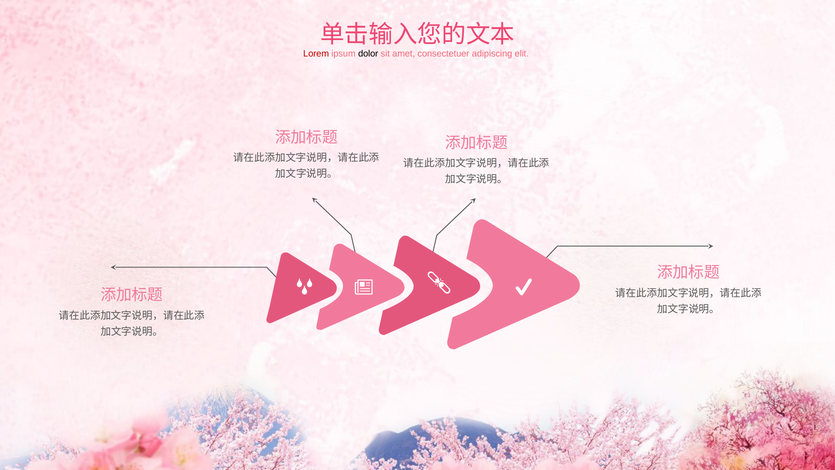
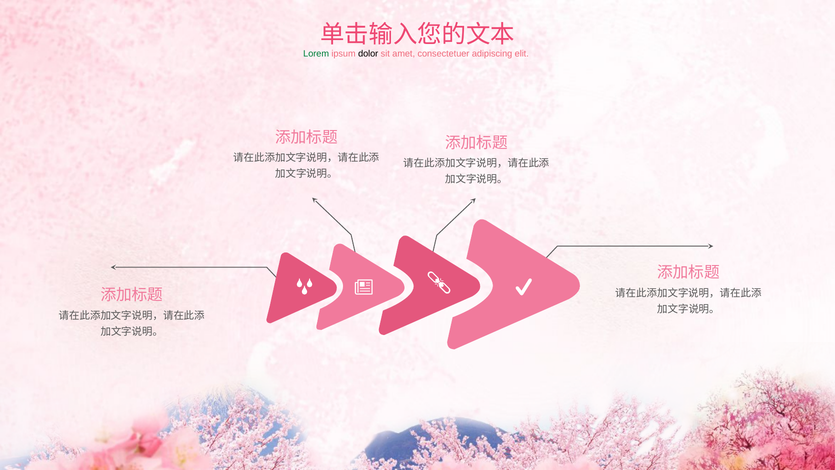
Lorem colour: red -> green
